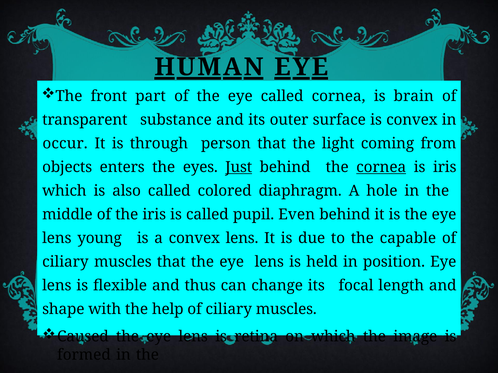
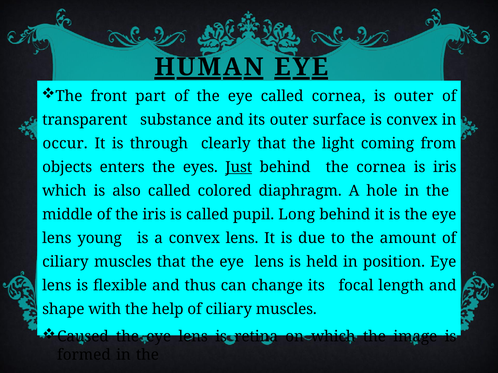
is brain: brain -> outer
person: person -> clearly
cornea at (381, 167) underline: present -> none
Even: Even -> Long
capable: capable -> amount
